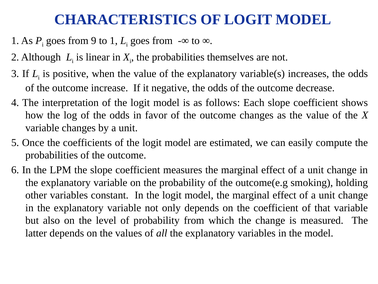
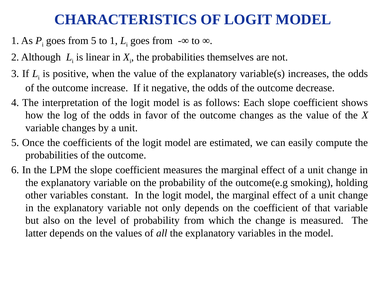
from 9: 9 -> 5
